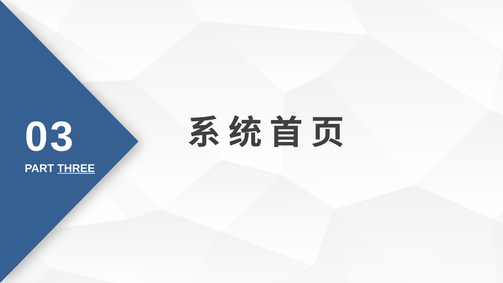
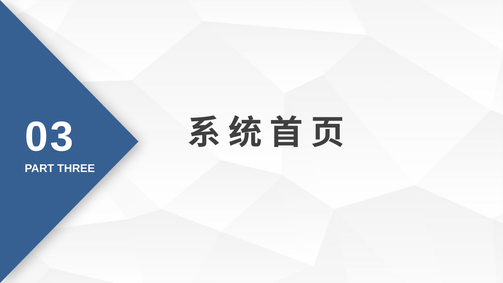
THREE underline: present -> none
